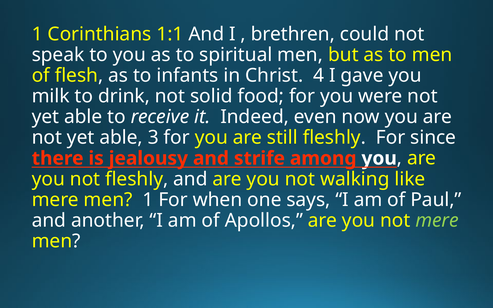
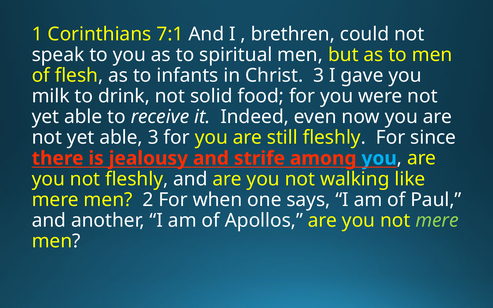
1:1: 1:1 -> 7:1
Christ 4: 4 -> 3
you at (379, 158) colour: white -> light blue
men 1: 1 -> 2
